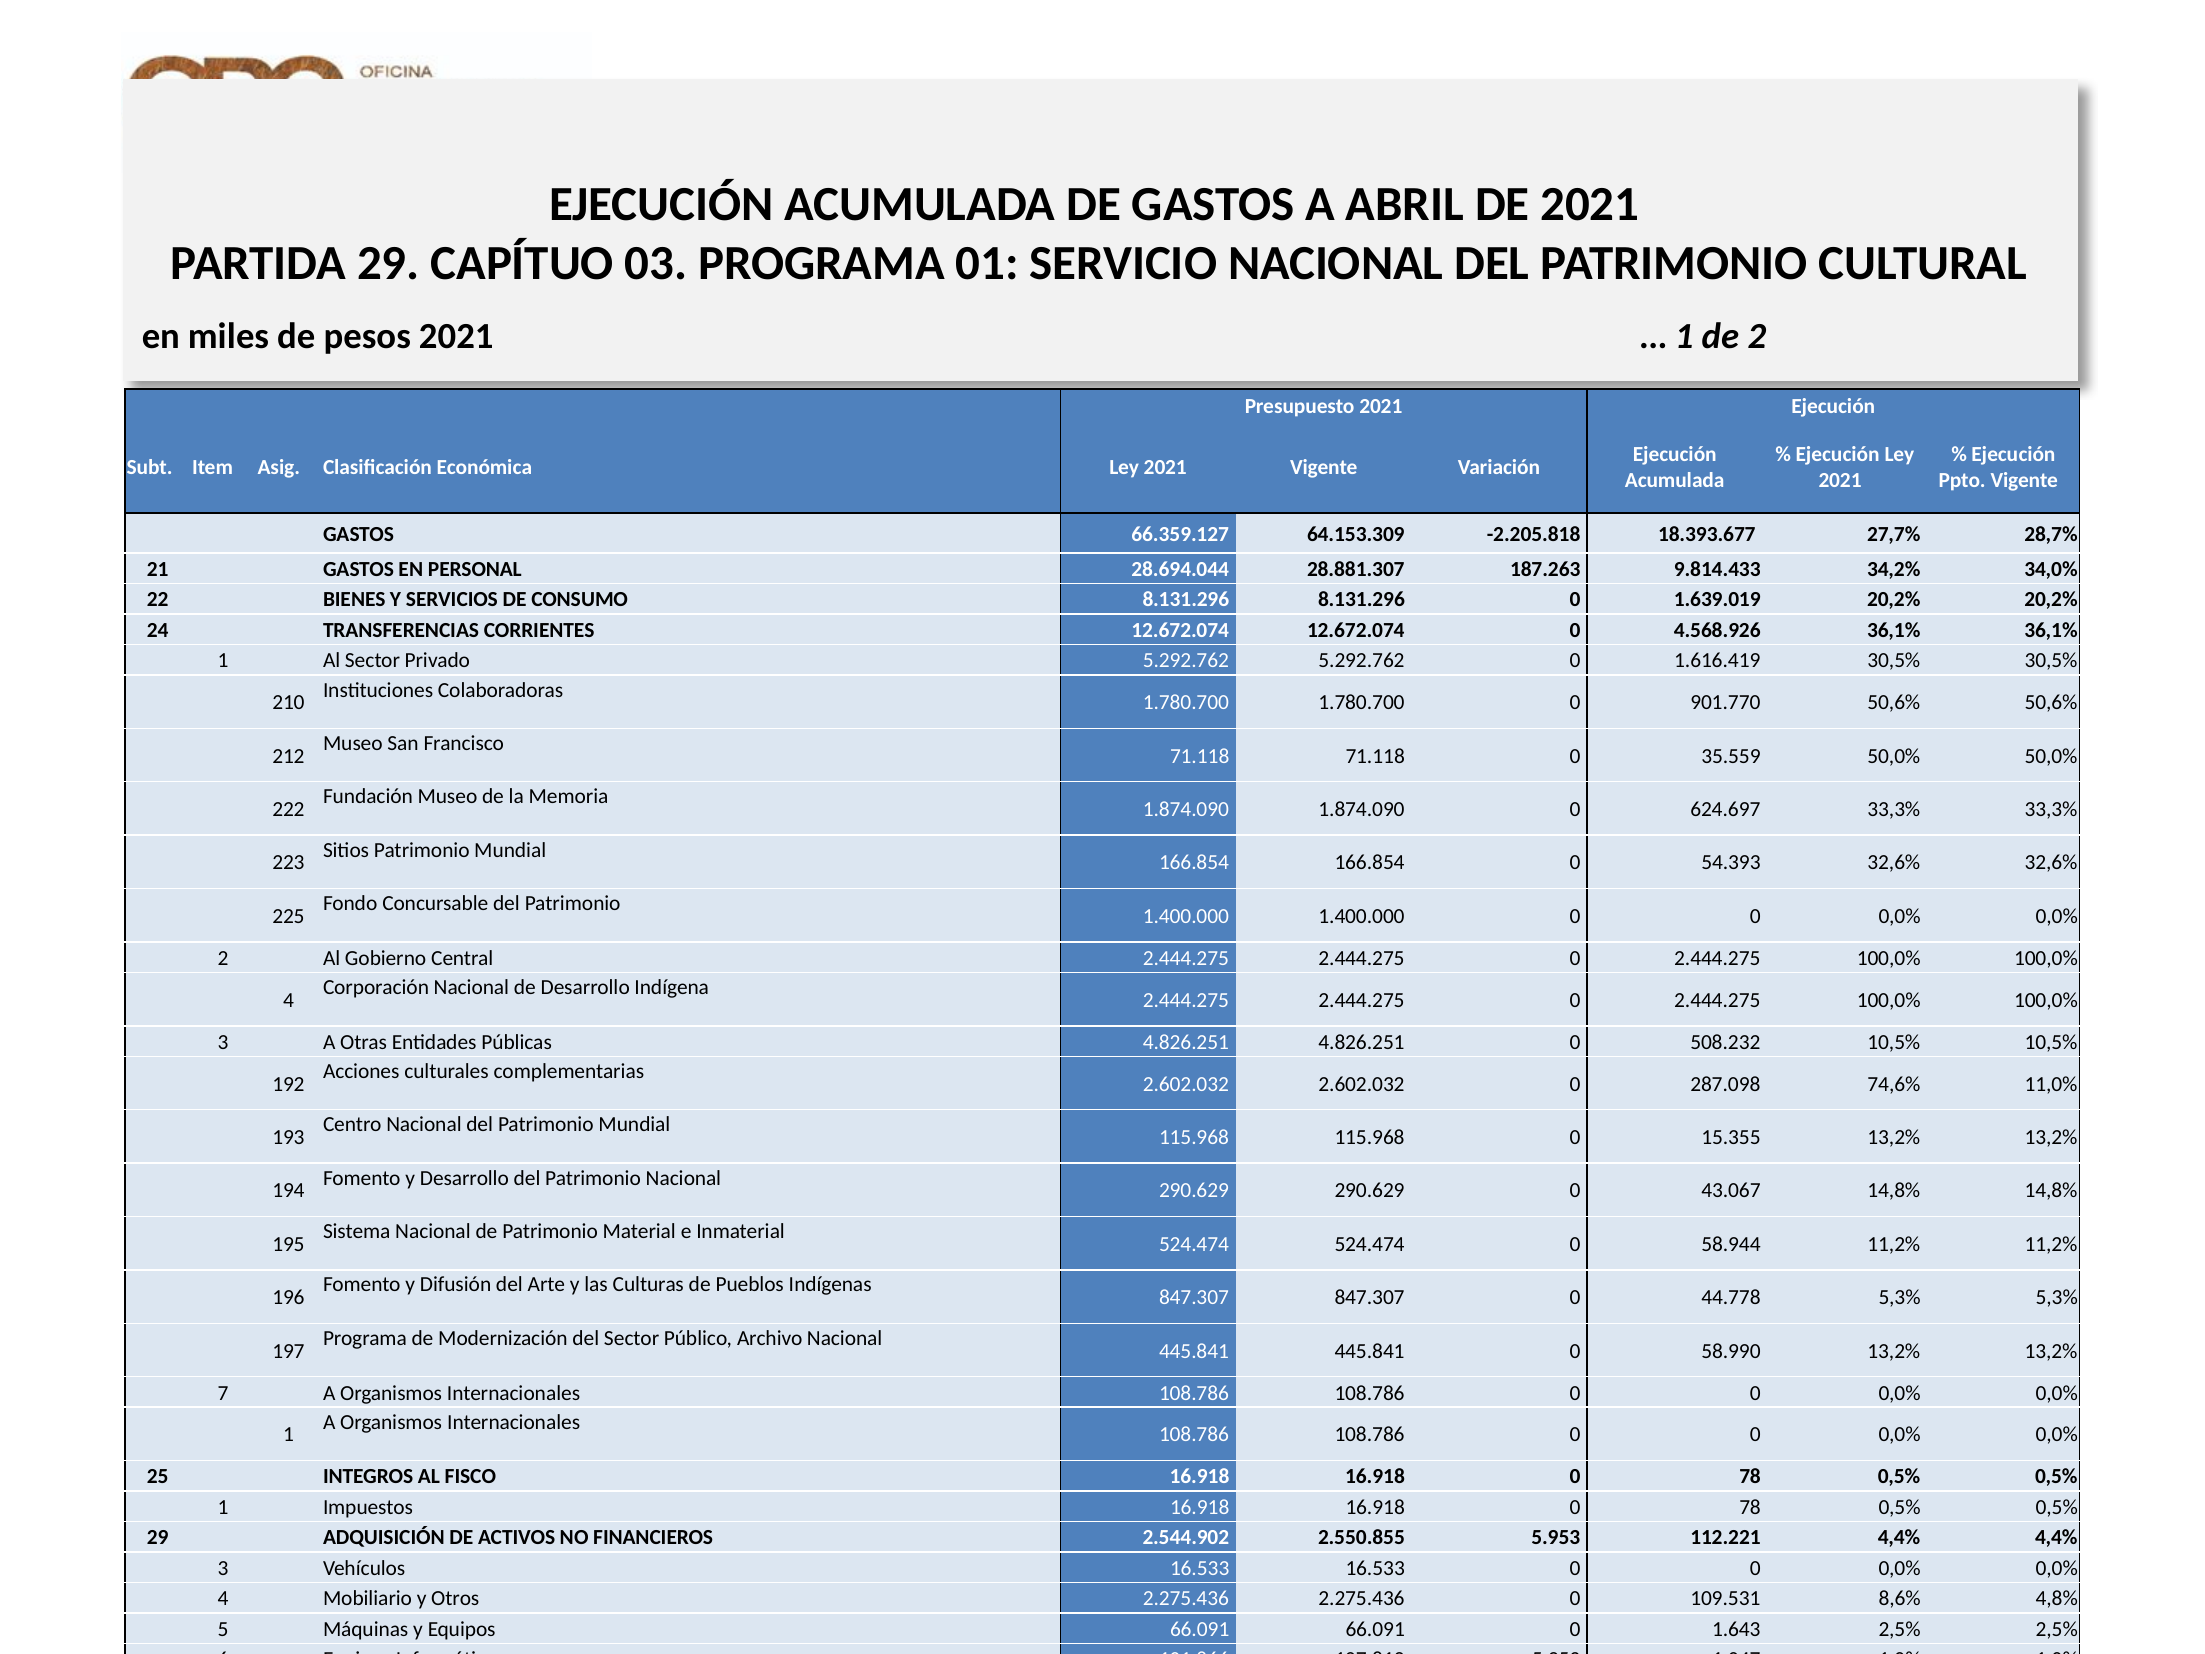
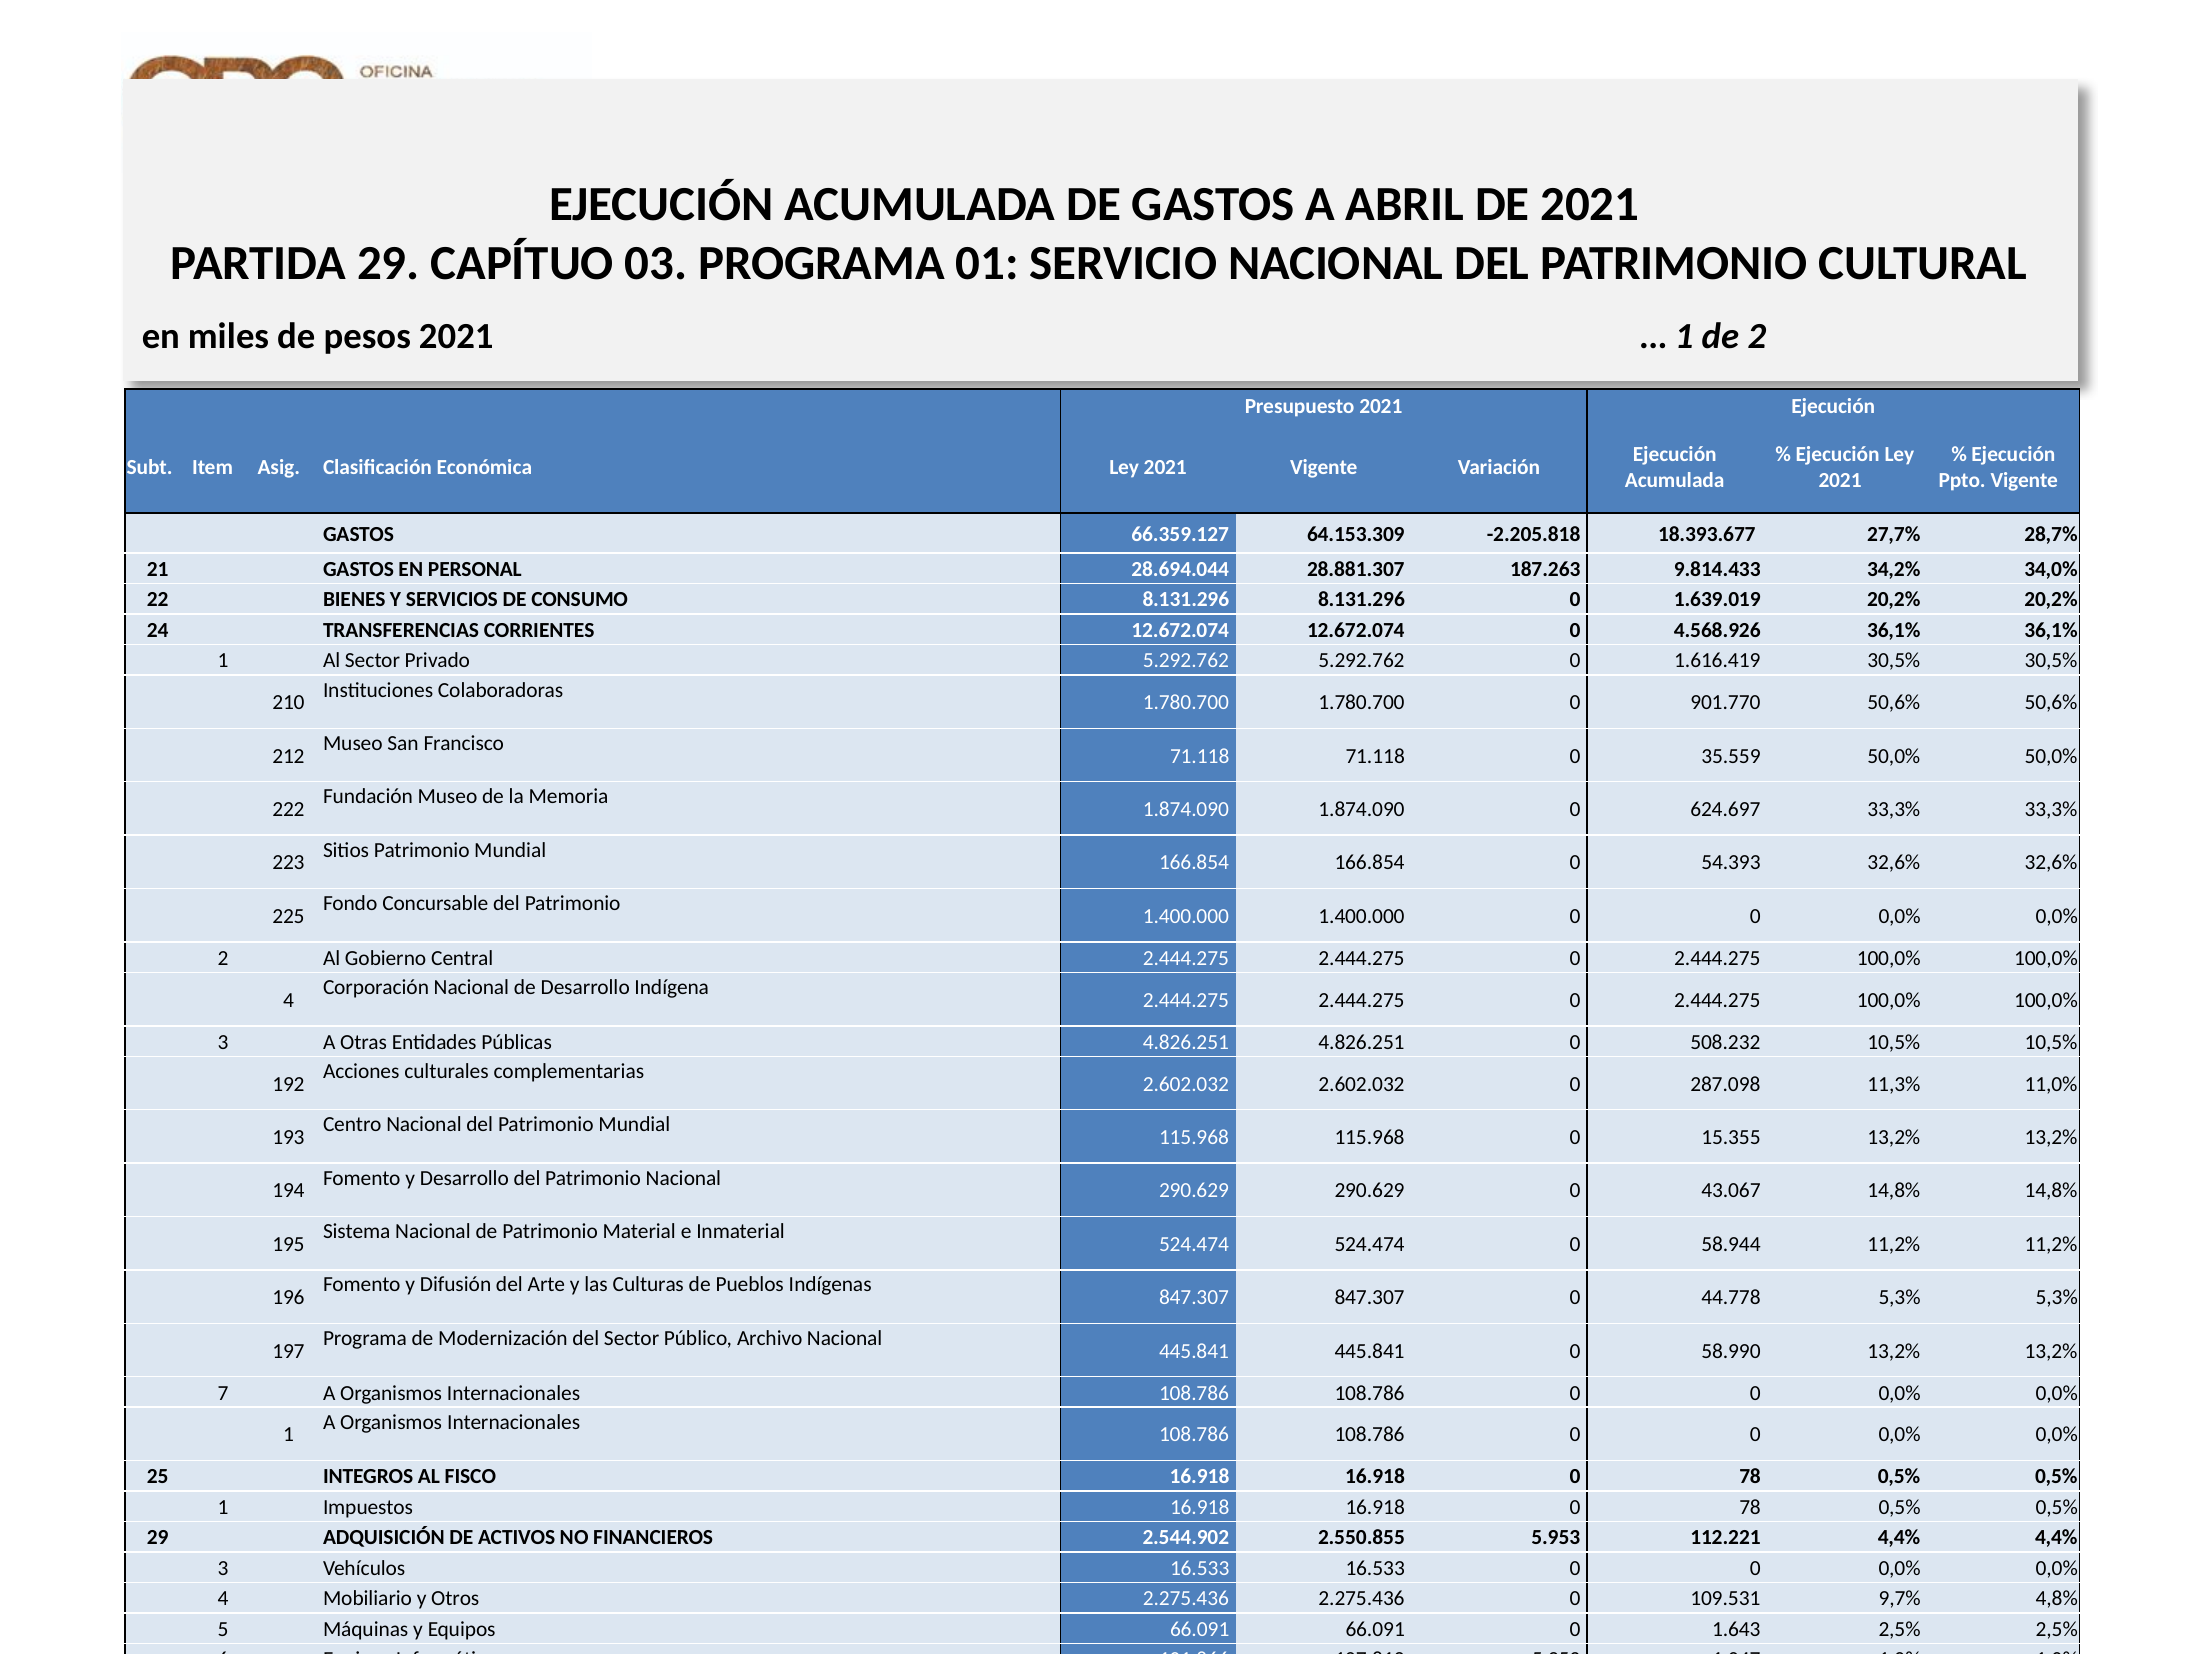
74,6%: 74,6% -> 11,3%
8,6%: 8,6% -> 9,7%
